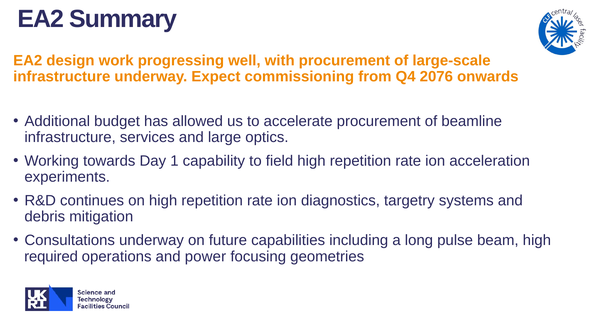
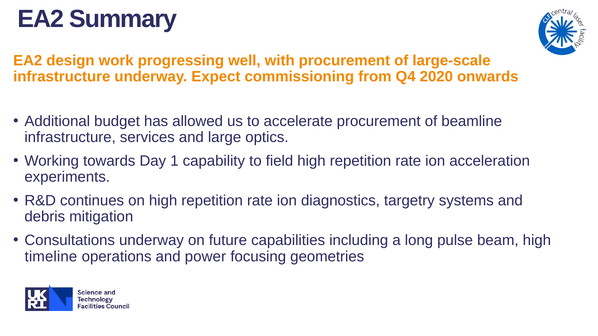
2076: 2076 -> 2020
required: required -> timeline
